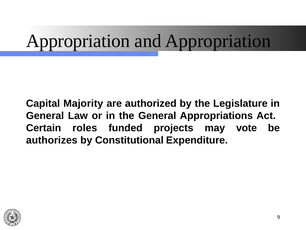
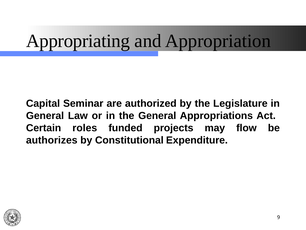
Appropriation at (78, 41): Appropriation -> Appropriating
Majority: Majority -> Seminar
vote: vote -> flow
